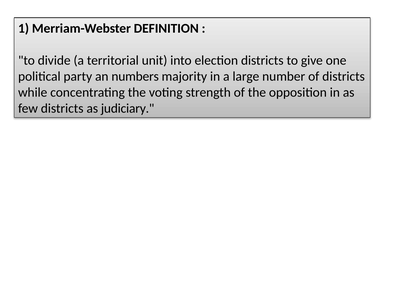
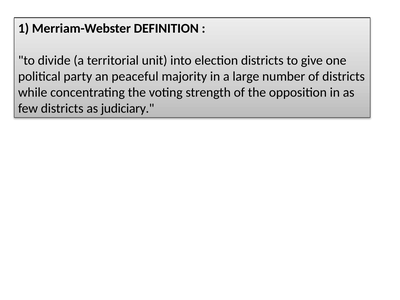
numbers: numbers -> peaceful
